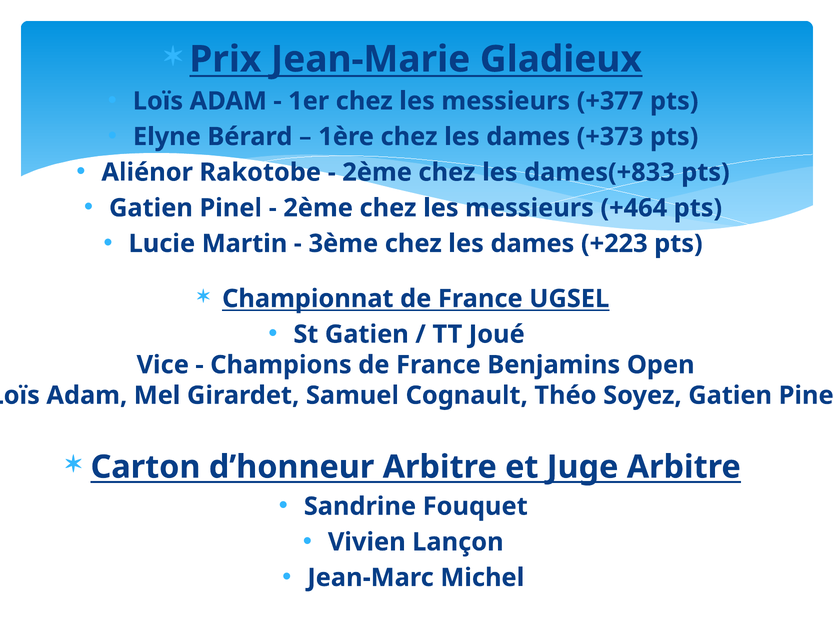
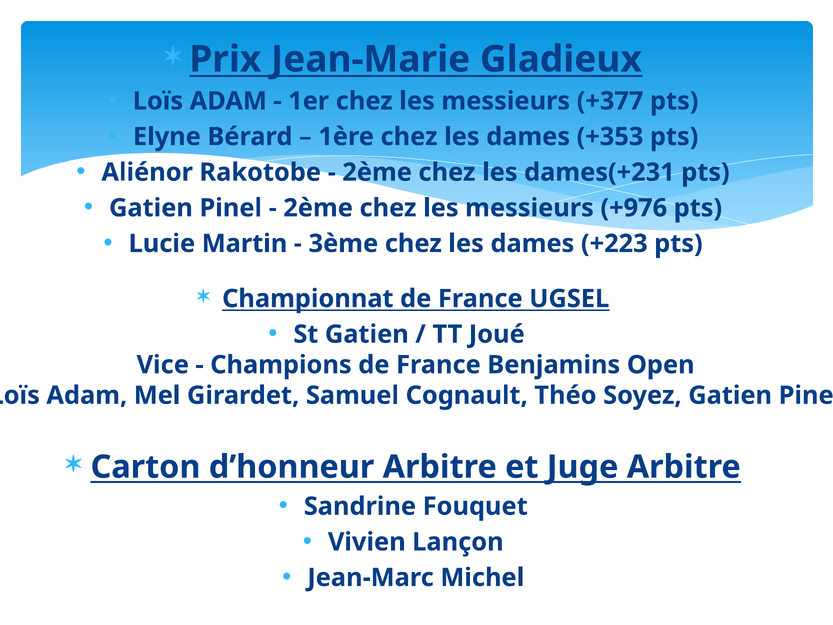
+373: +373 -> +353
dames(+833: dames(+833 -> dames(+231
+464: +464 -> +976
